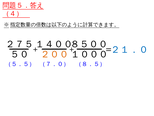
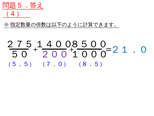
２００ colour: orange -> purple
